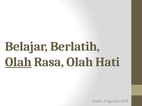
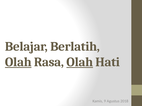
Olah at (80, 62) underline: none -> present
